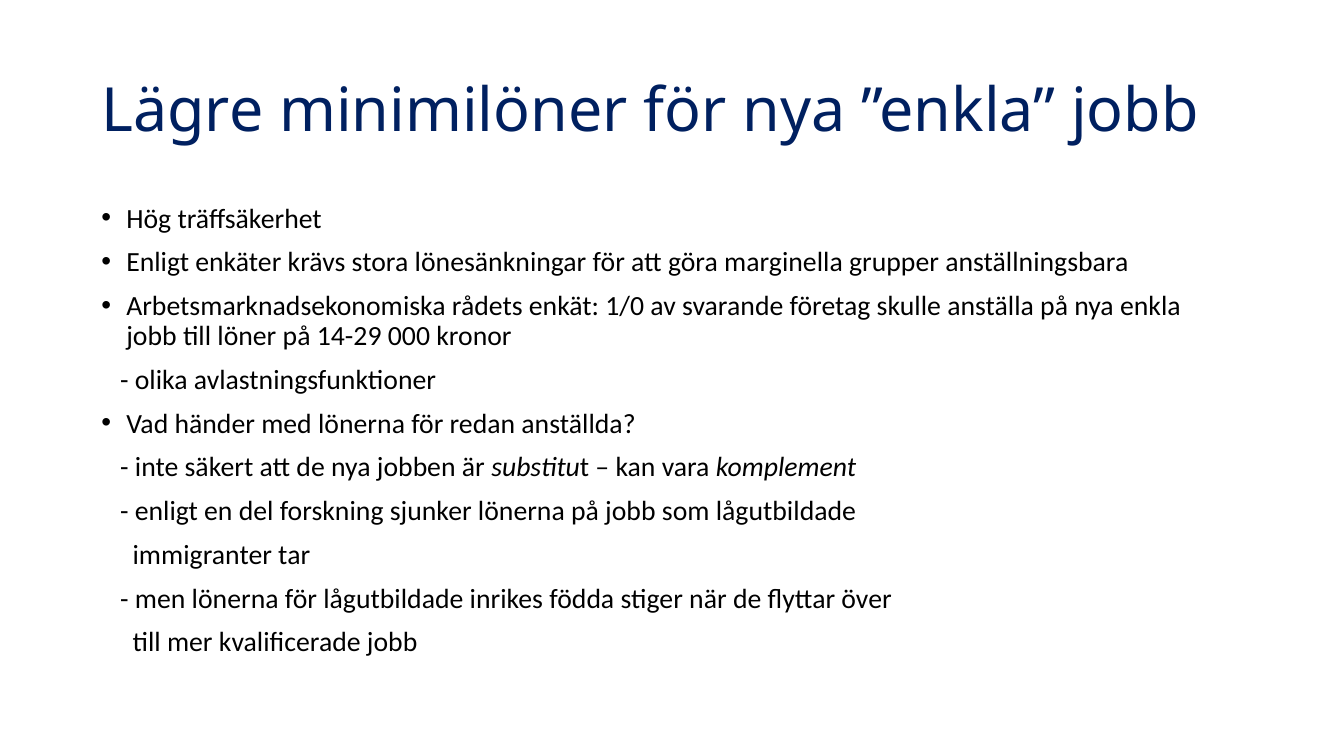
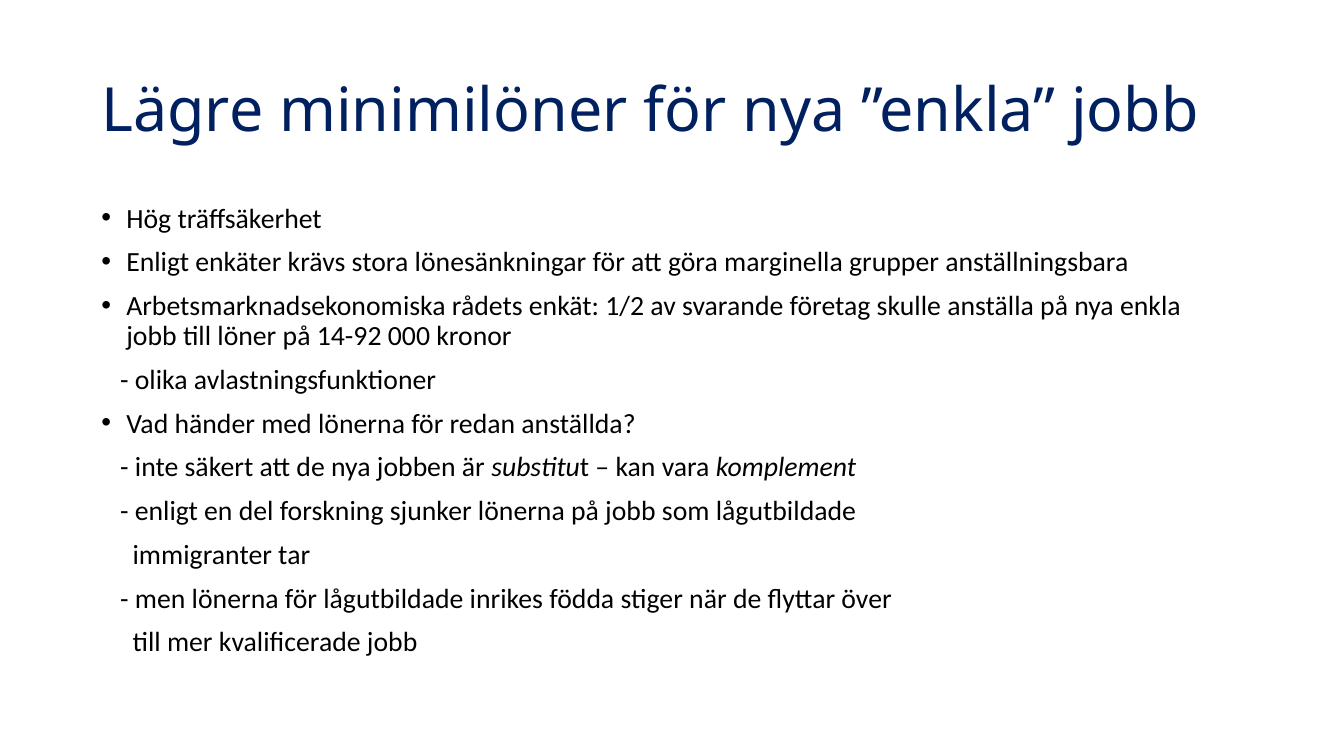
1/0: 1/0 -> 1/2
14-29: 14-29 -> 14-92
